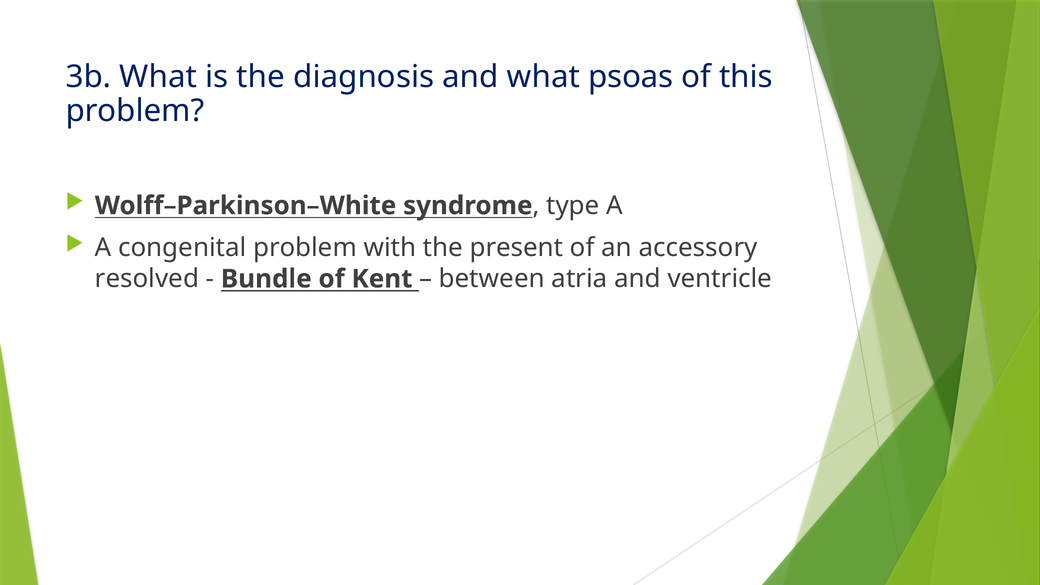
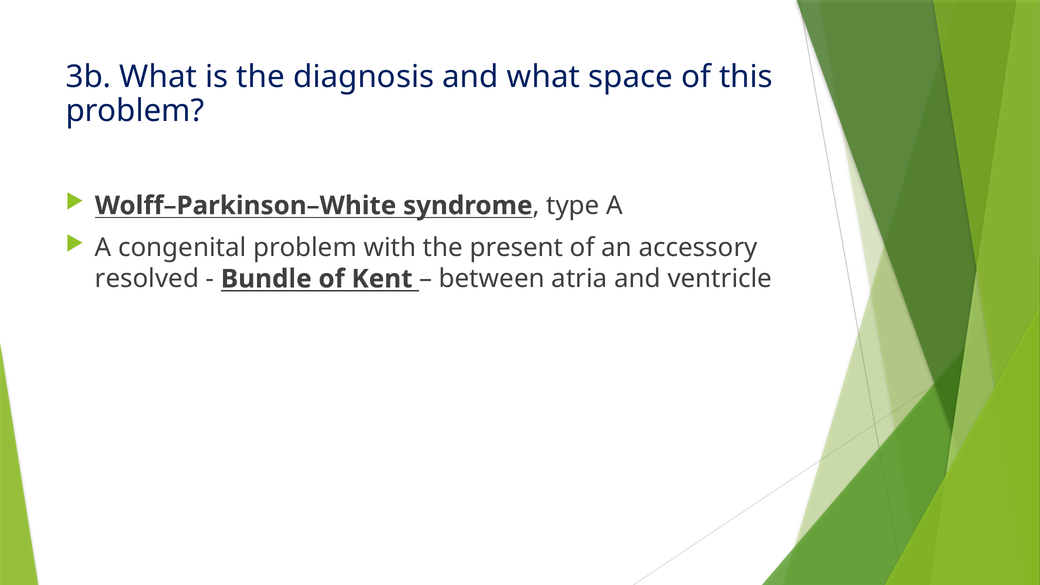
psoas: psoas -> space
